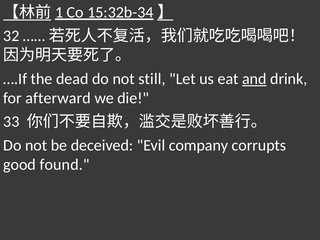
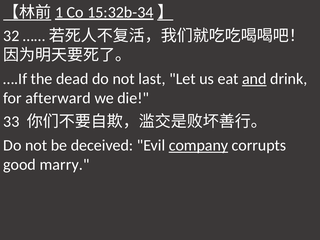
still: still -> last
company underline: none -> present
found: found -> marry
